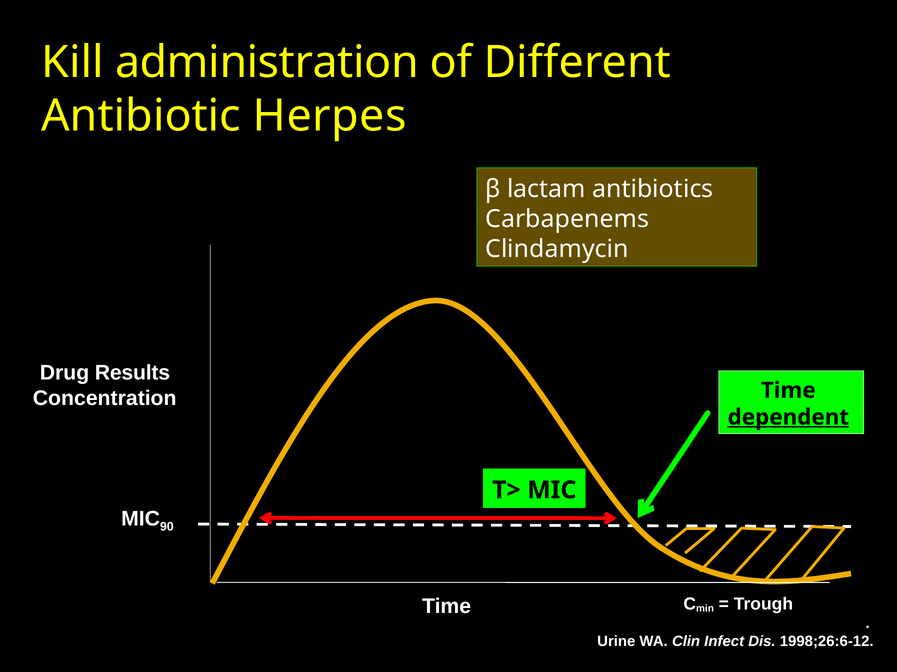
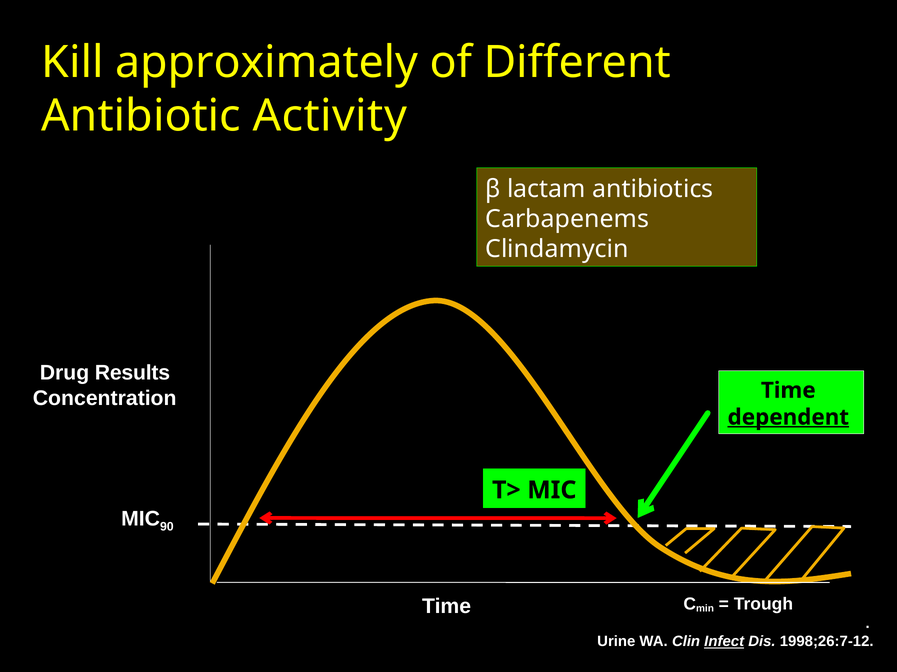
administration: administration -> approximately
Herpes: Herpes -> Activity
Infect underline: none -> present
1998;26:6-12: 1998;26:6-12 -> 1998;26:7-12
